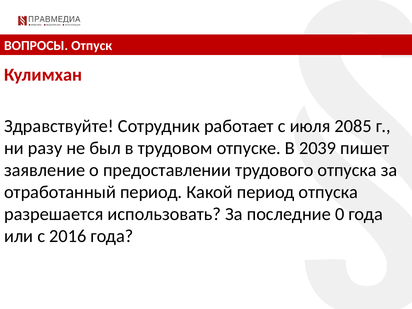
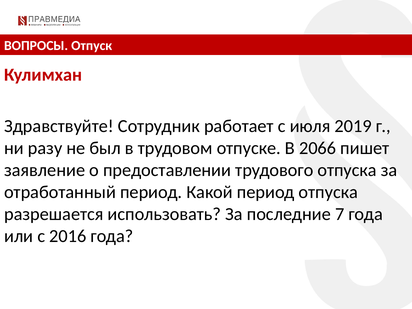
2085: 2085 -> 2019
2039: 2039 -> 2066
0: 0 -> 7
